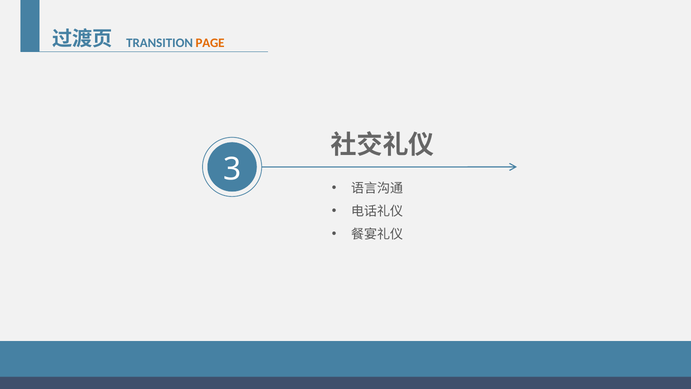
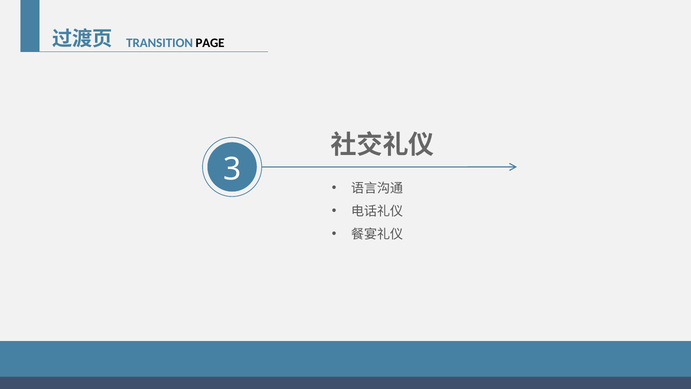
PAGE colour: orange -> black
